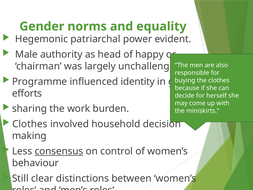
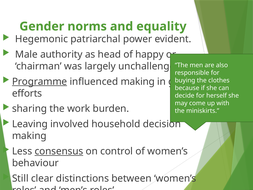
Programme underline: none -> present
influenced identity: identity -> making
Clothes at (30, 124): Clothes -> Leaving
